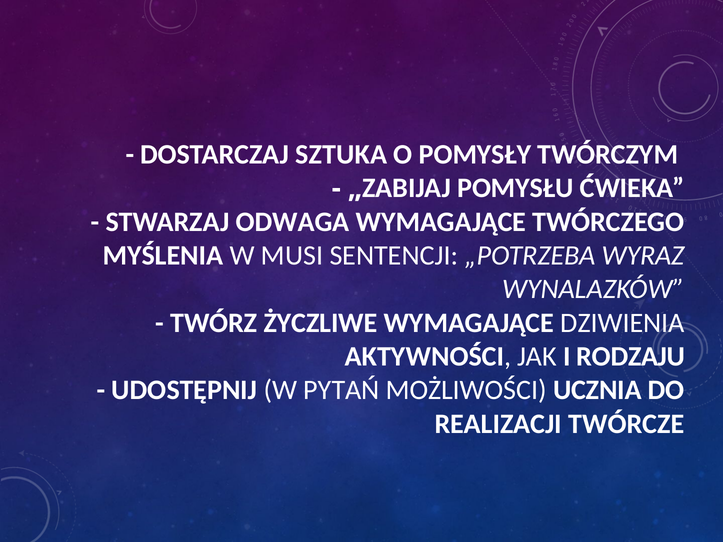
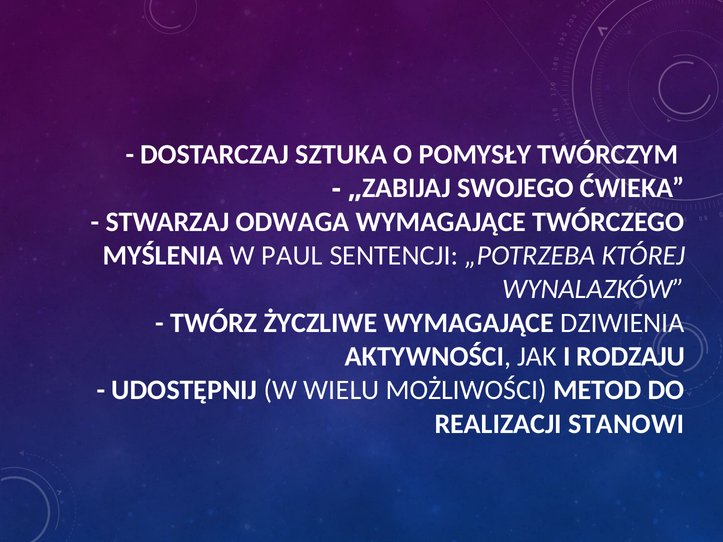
POMYSŁU: POMYSŁU -> SWOJEGO
MUSI: MUSI -> PAUL
WYRAZ: WYRAZ -> KTÓREJ
PYTAŃ: PYTAŃ -> WIELU
UCZNIA: UCZNIA -> METOD
TWÓRCZE: TWÓRCZE -> STANOWI
